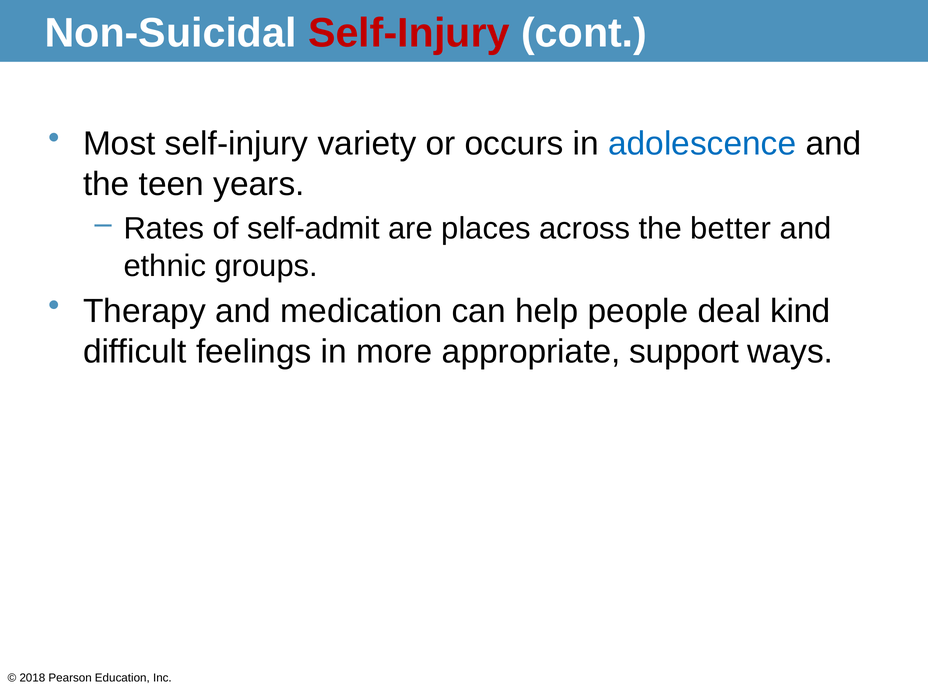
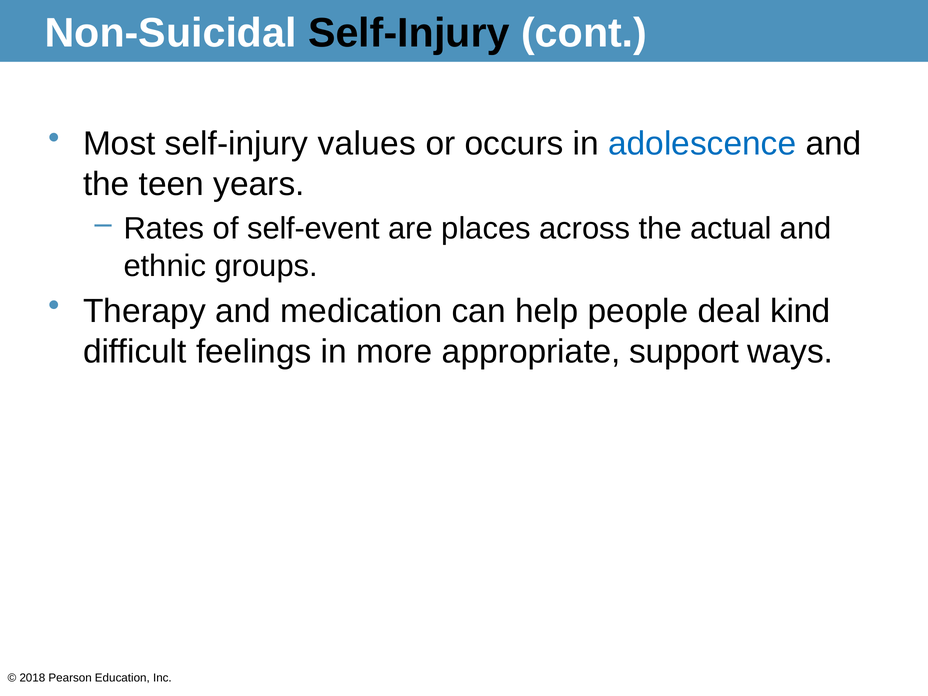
Self-Injury at (409, 33) colour: red -> black
variety: variety -> values
self-admit: self-admit -> self-event
better: better -> actual
